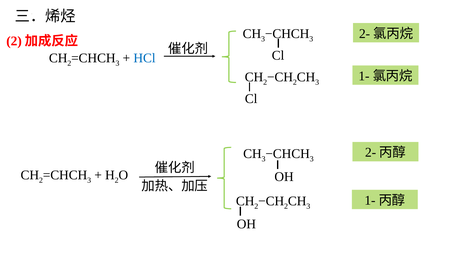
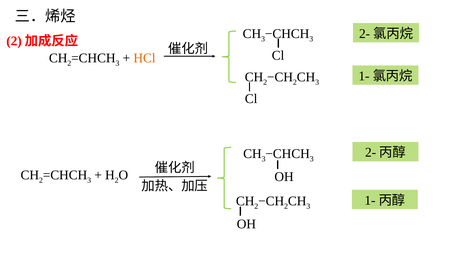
HCl colour: blue -> orange
